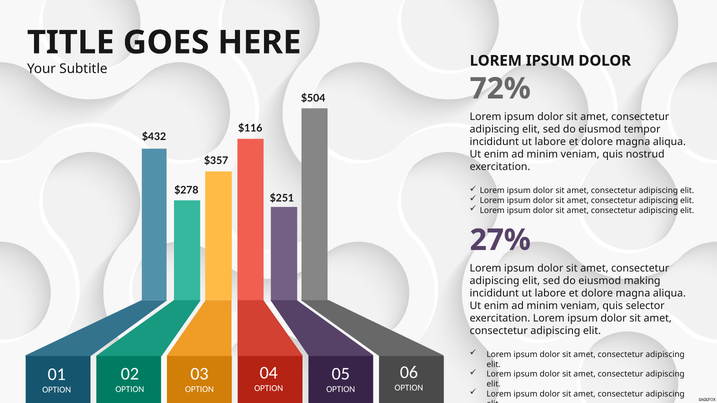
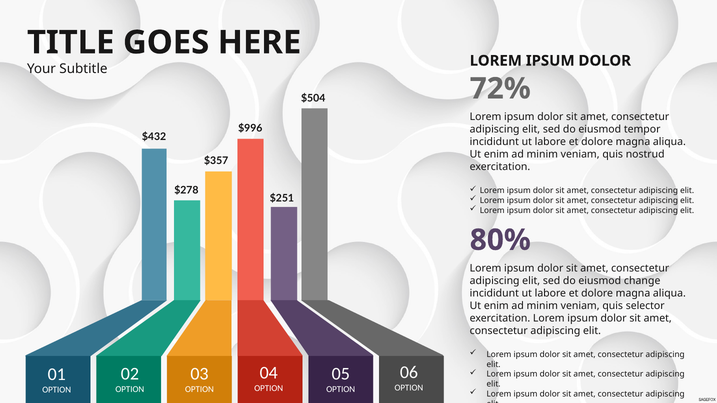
$116: $116 -> $996
27%: 27% -> 80%
making: making -> change
